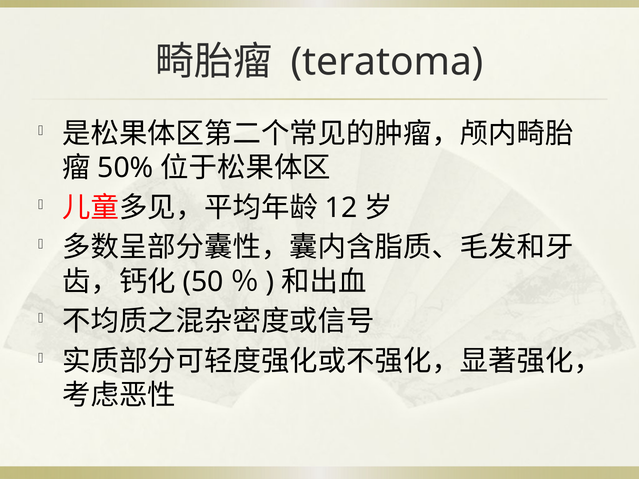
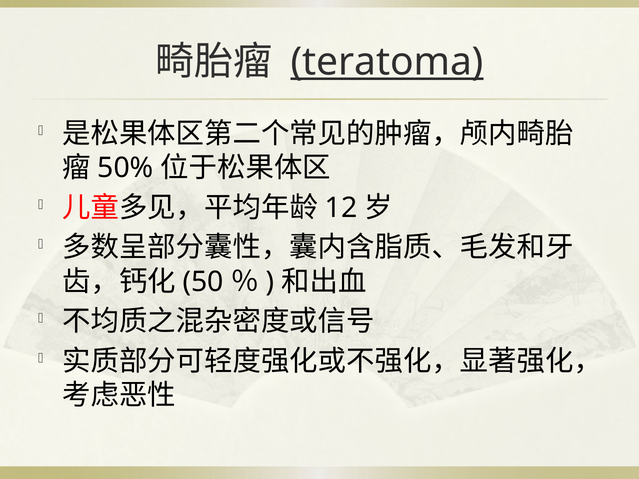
teratoma underline: none -> present
